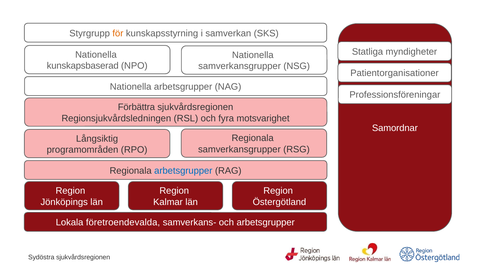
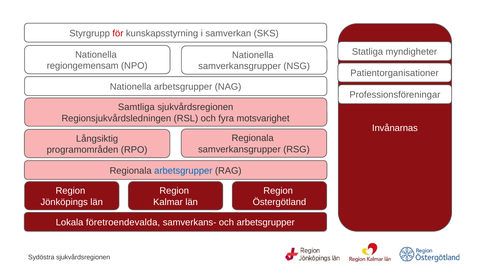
för colour: orange -> red
kunskapsbaserad: kunskapsbaserad -> regiongemensam
Förbättra: Förbättra -> Samtliga
Samordnar: Samordnar -> Invånarnas
